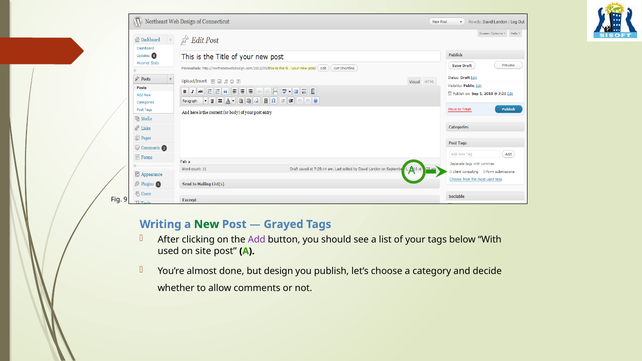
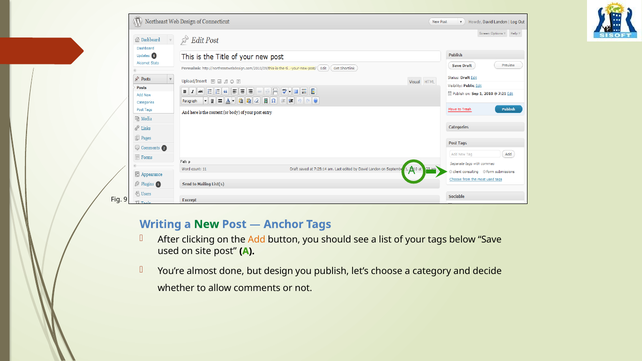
Grayed: Grayed -> Anchor
Add colour: purple -> orange
With: With -> Save
